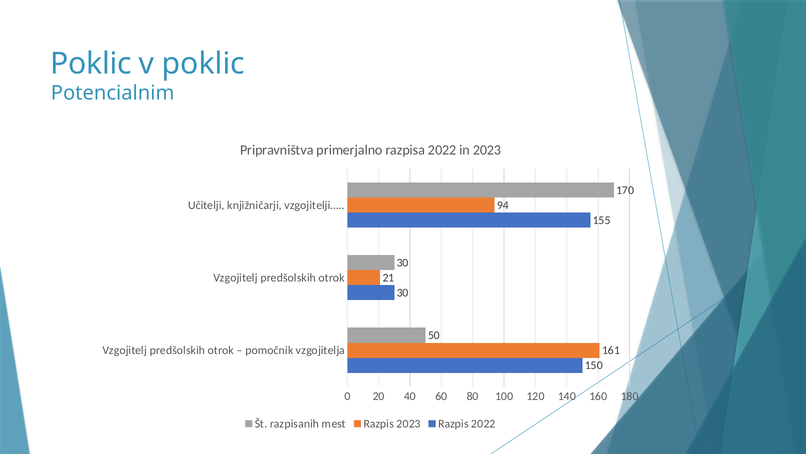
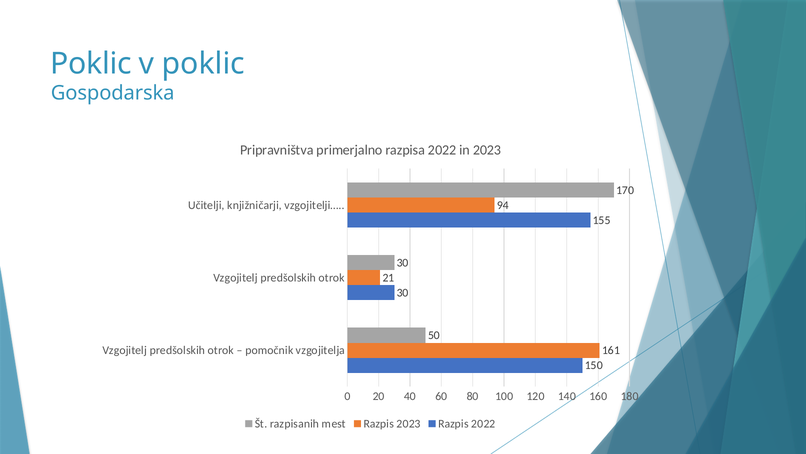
Potencialnim: Potencialnim -> Gospodarska
